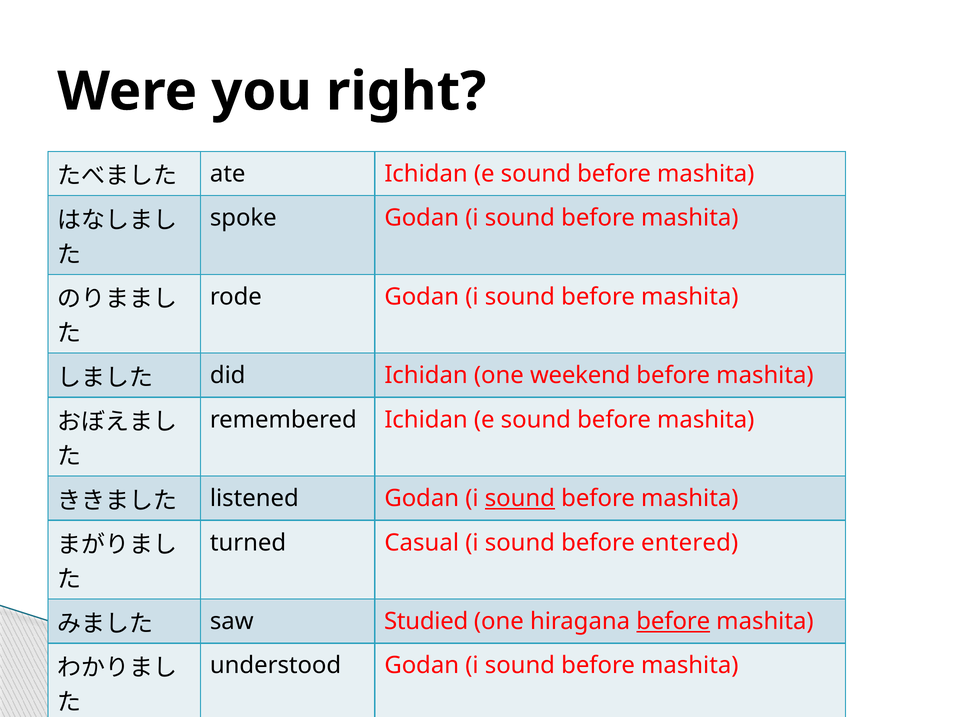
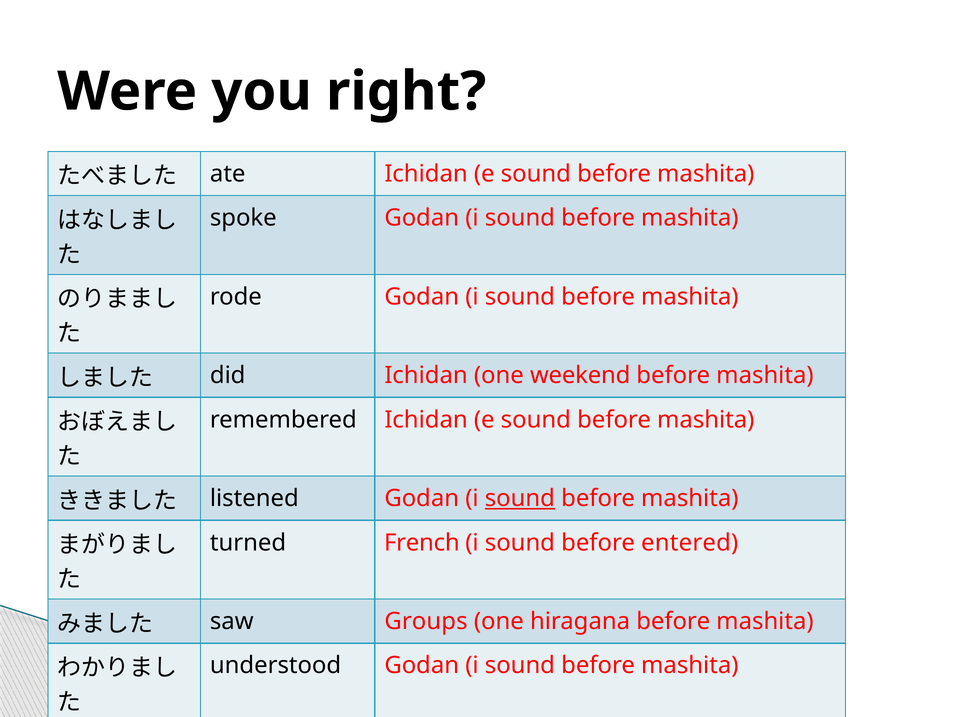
Casual: Casual -> French
Studied: Studied -> Groups
before at (673, 622) underline: present -> none
